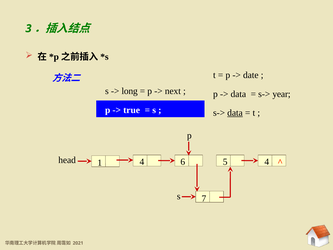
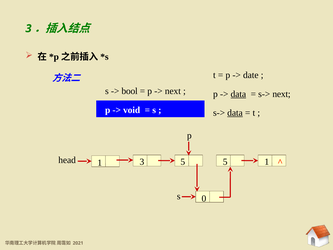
long: long -> bool
data at (238, 94) underline: none -> present
s-> year: year -> next
true: true -> void
head 6: 6 -> 5
5 4: 4 -> 1
1 4: 4 -> 3
7: 7 -> 0
